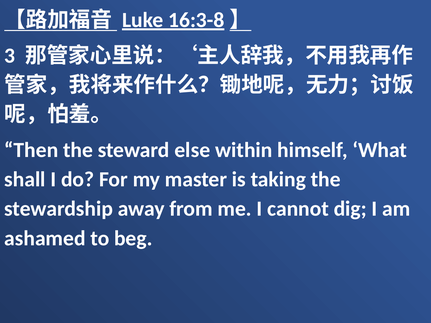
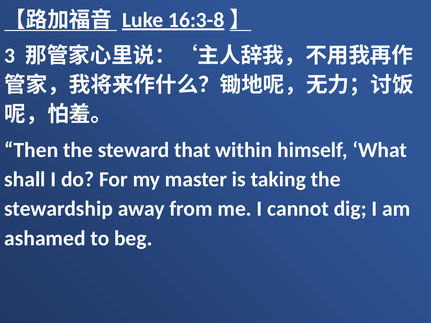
else: else -> that
